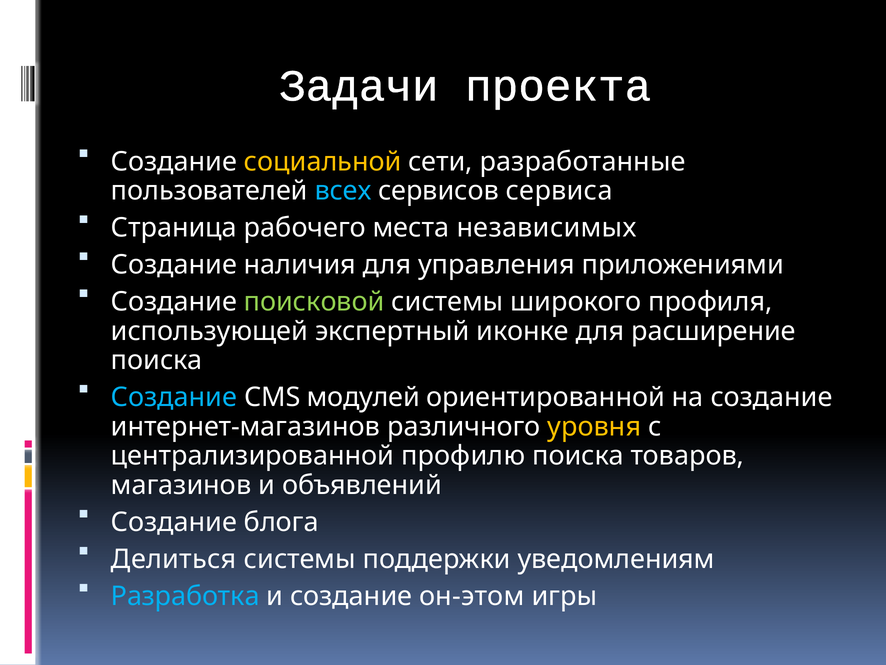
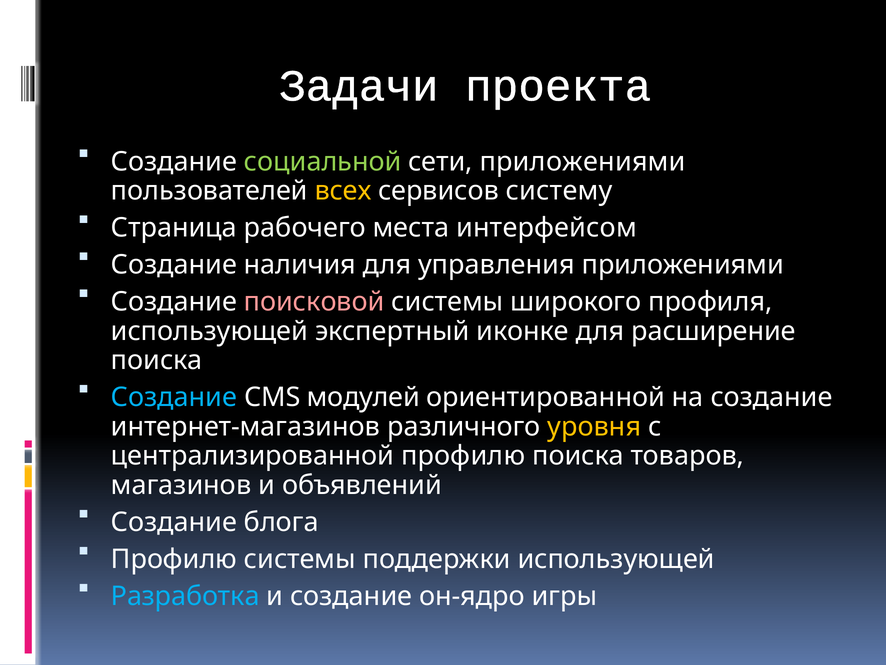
социальной colour: yellow -> light green
сети разработанные: разработанные -> приложениями
всех colour: light blue -> yellow
сервиса: сервиса -> систему
независимых: независимых -> интерфейсом
поисковой colour: light green -> pink
Делиться at (174, 559): Делиться -> Профилю
поддержки уведомлениям: уведомлениям -> использующей
он-этом: он-этом -> он-ядро
